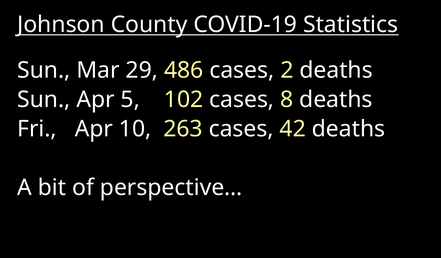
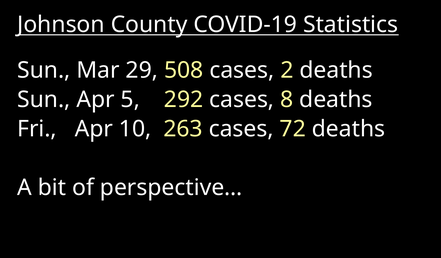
486: 486 -> 508
102: 102 -> 292
42: 42 -> 72
